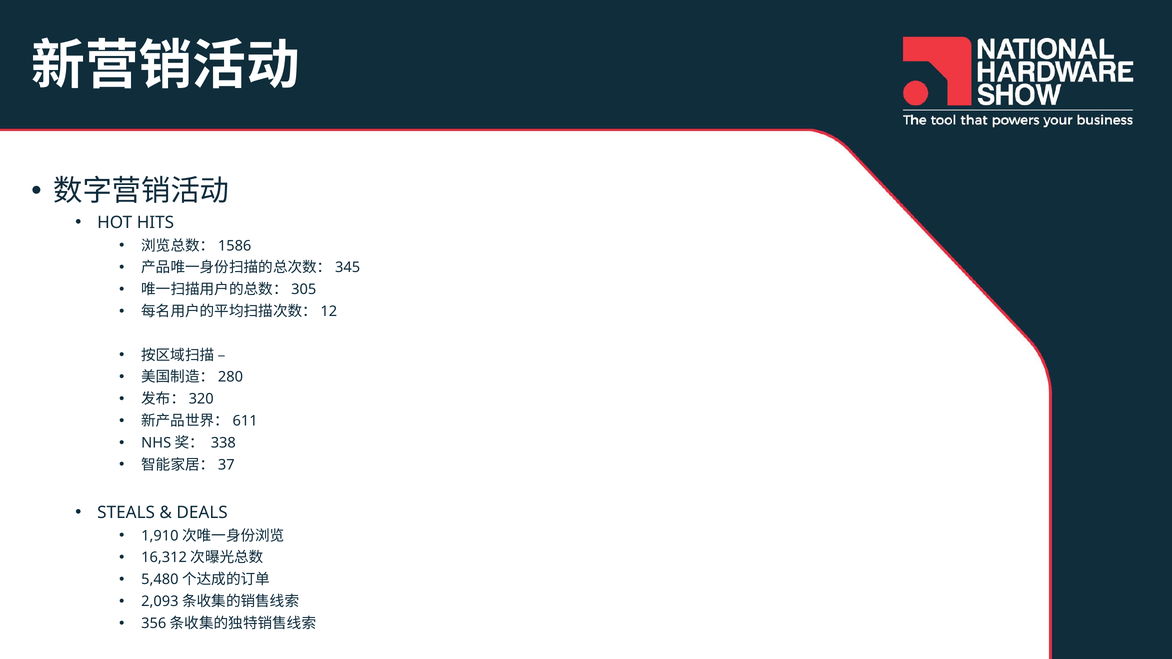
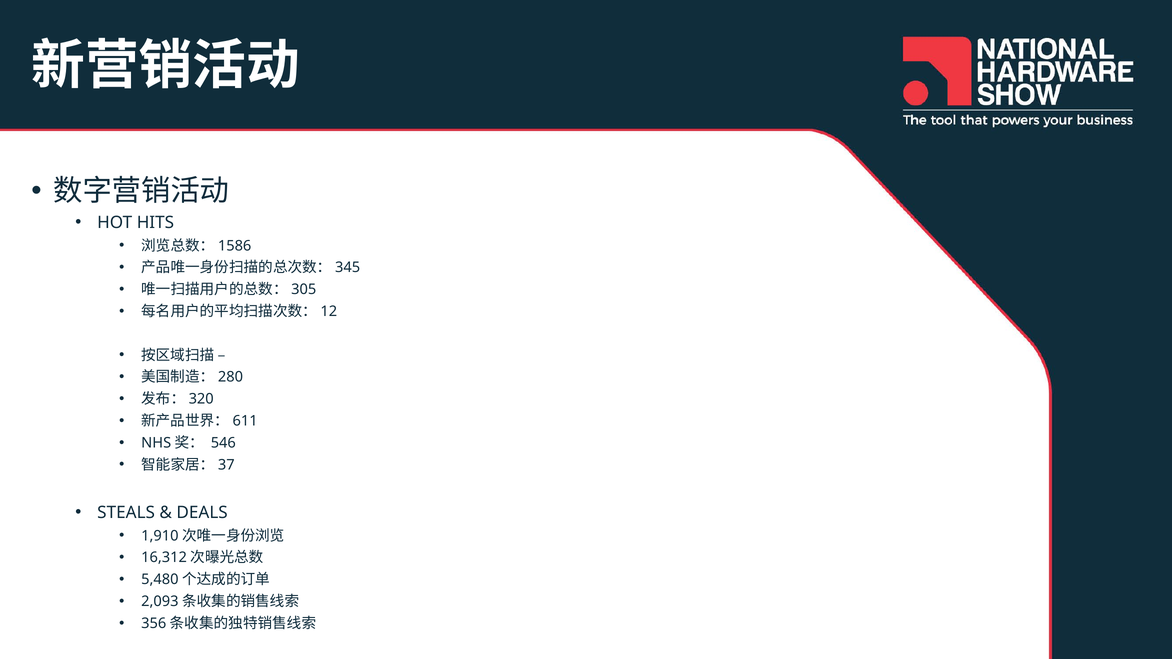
338: 338 -> 546
